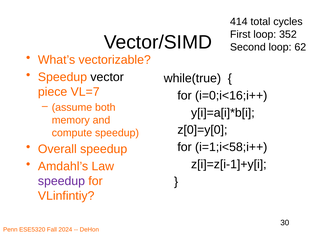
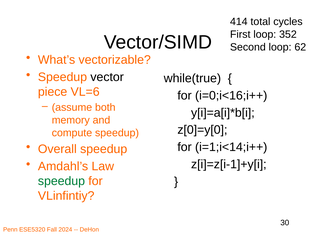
VL=7: VL=7 -> VL=6
i=1;i<58;i++: i=1;i<58;i++ -> i=1;i<14;i++
speedup at (61, 181) colour: purple -> green
